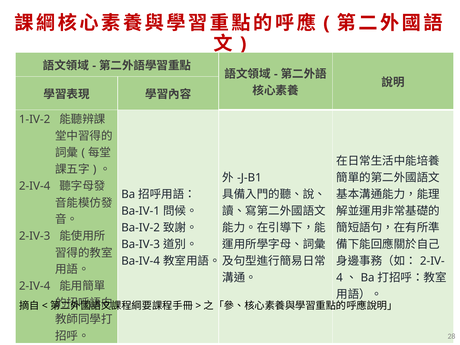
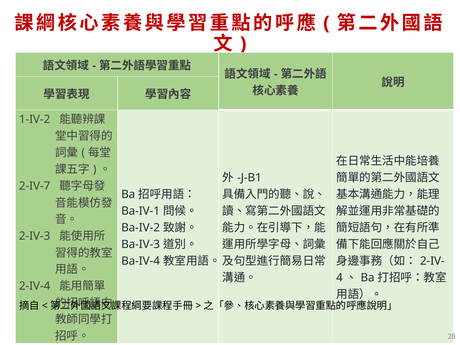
2-IV-4 at (35, 186): 2-IV-4 -> 2-IV-7
